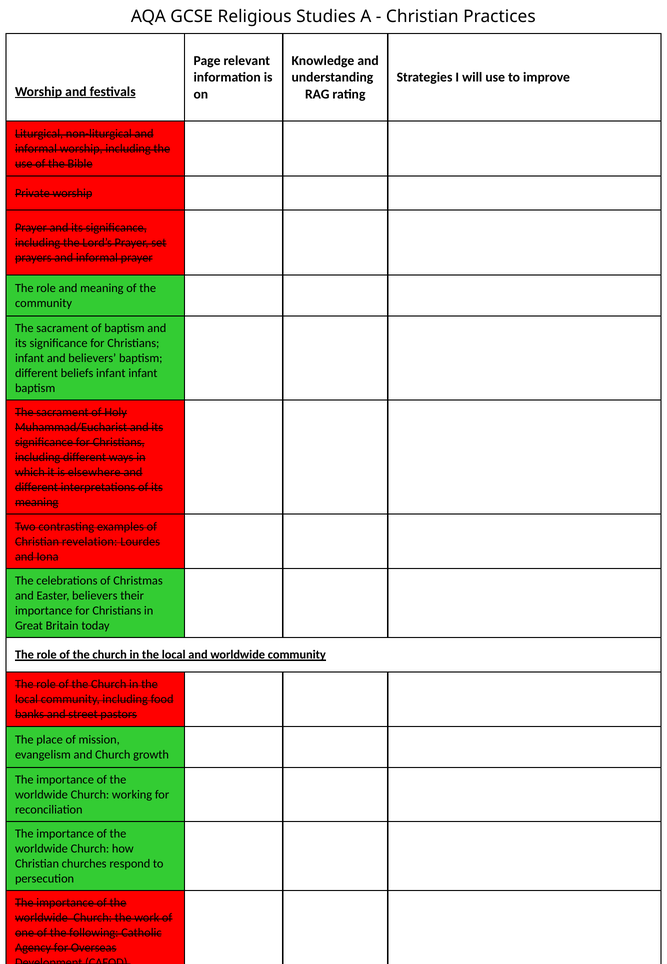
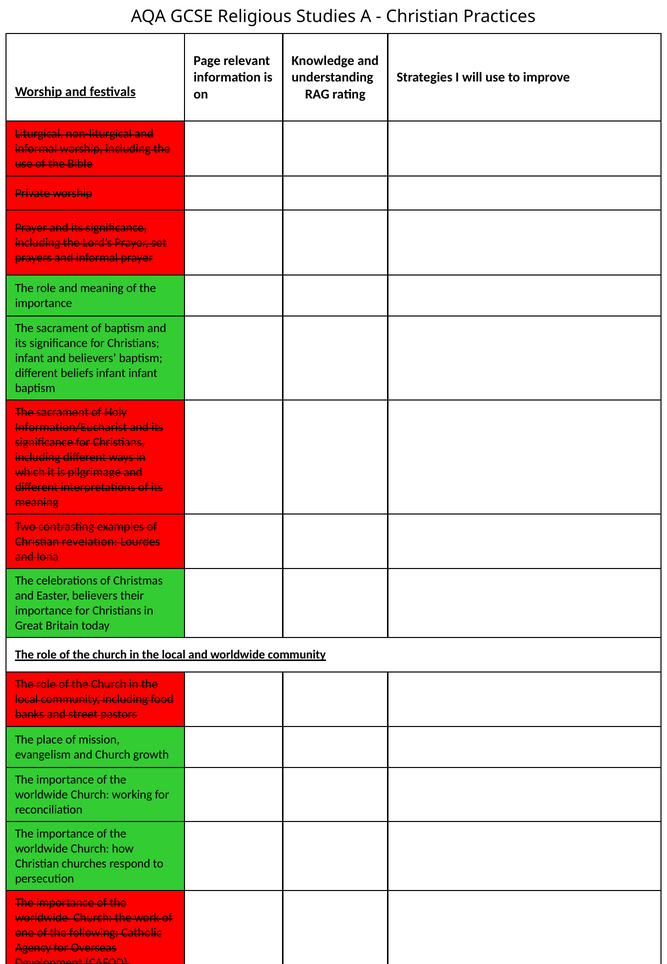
community at (44, 303): community -> importance
Muhammad/Eucharist: Muhammad/Eucharist -> Information/Eucharist
elsewhere: elsewhere -> pilgrimage
